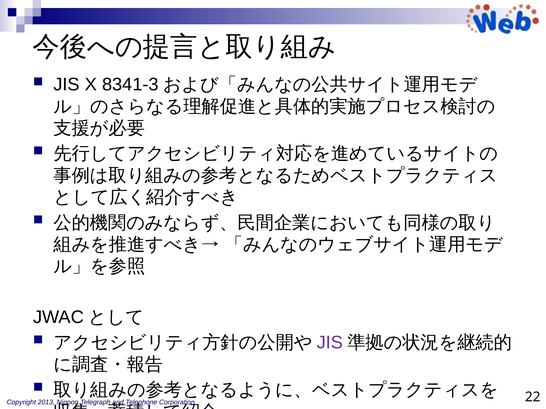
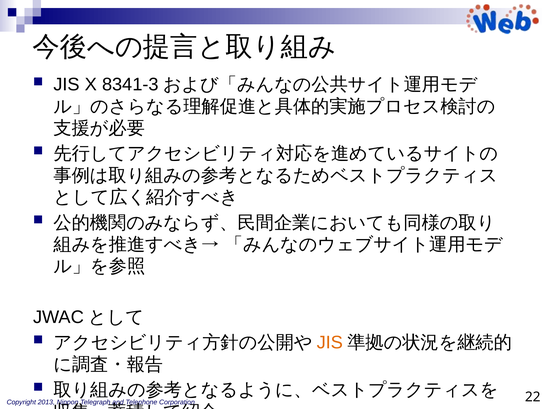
JIS at (330, 343) colour: purple -> orange
